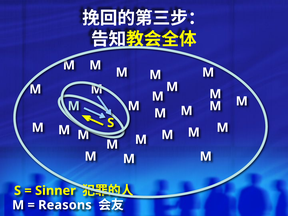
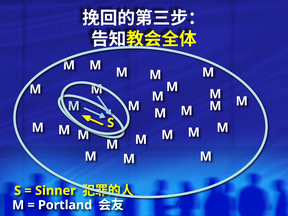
Reasons: Reasons -> Portland
